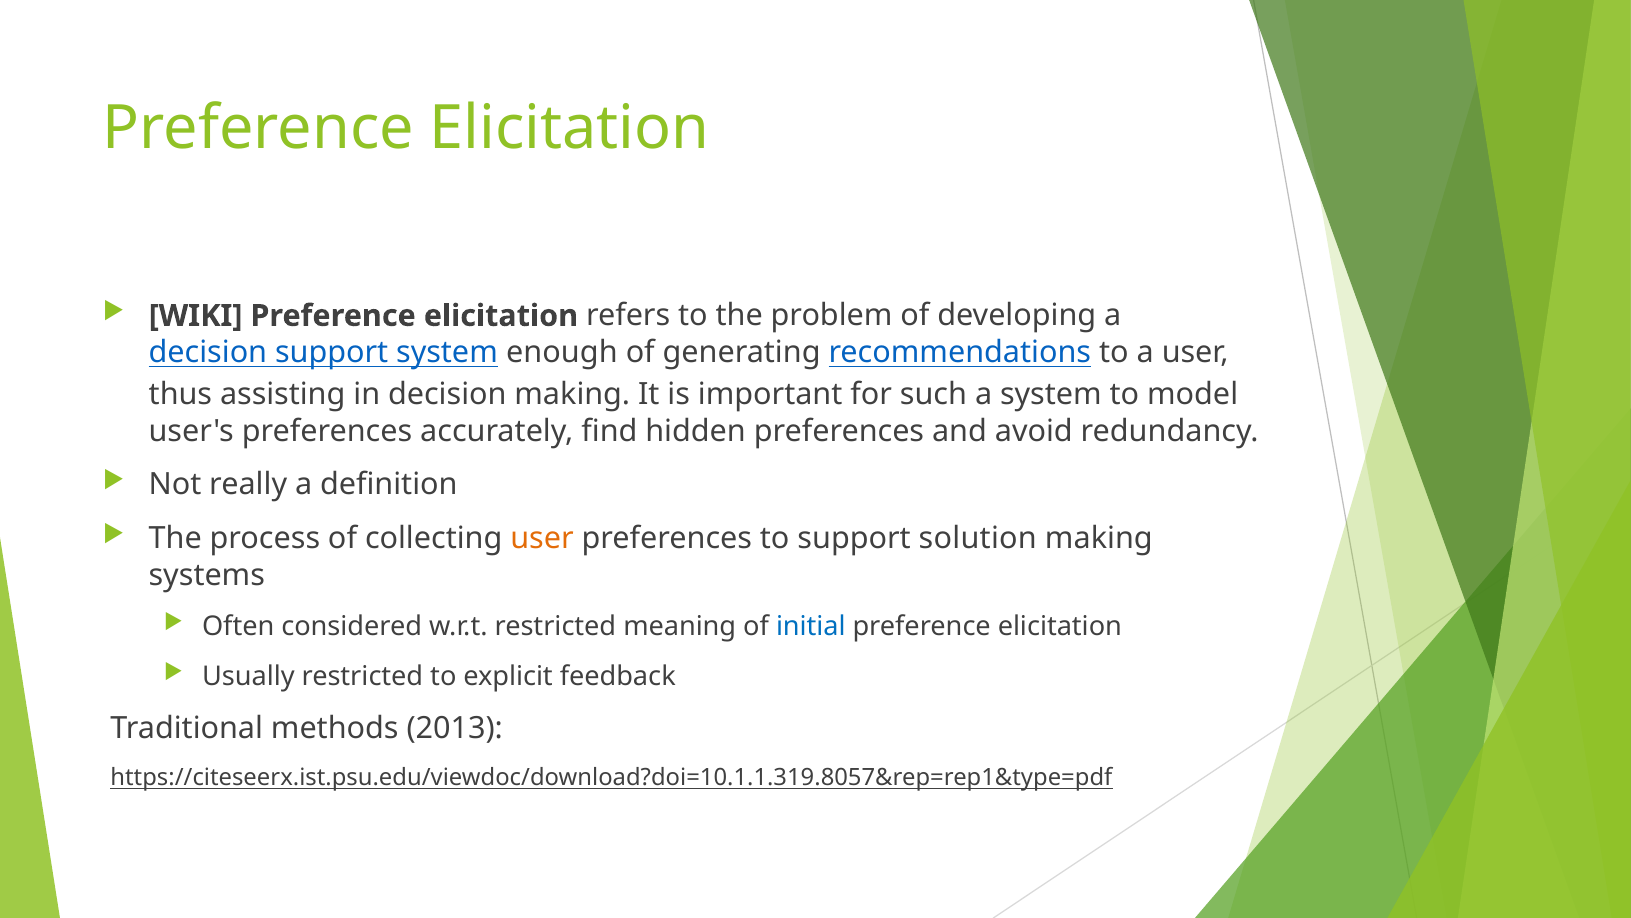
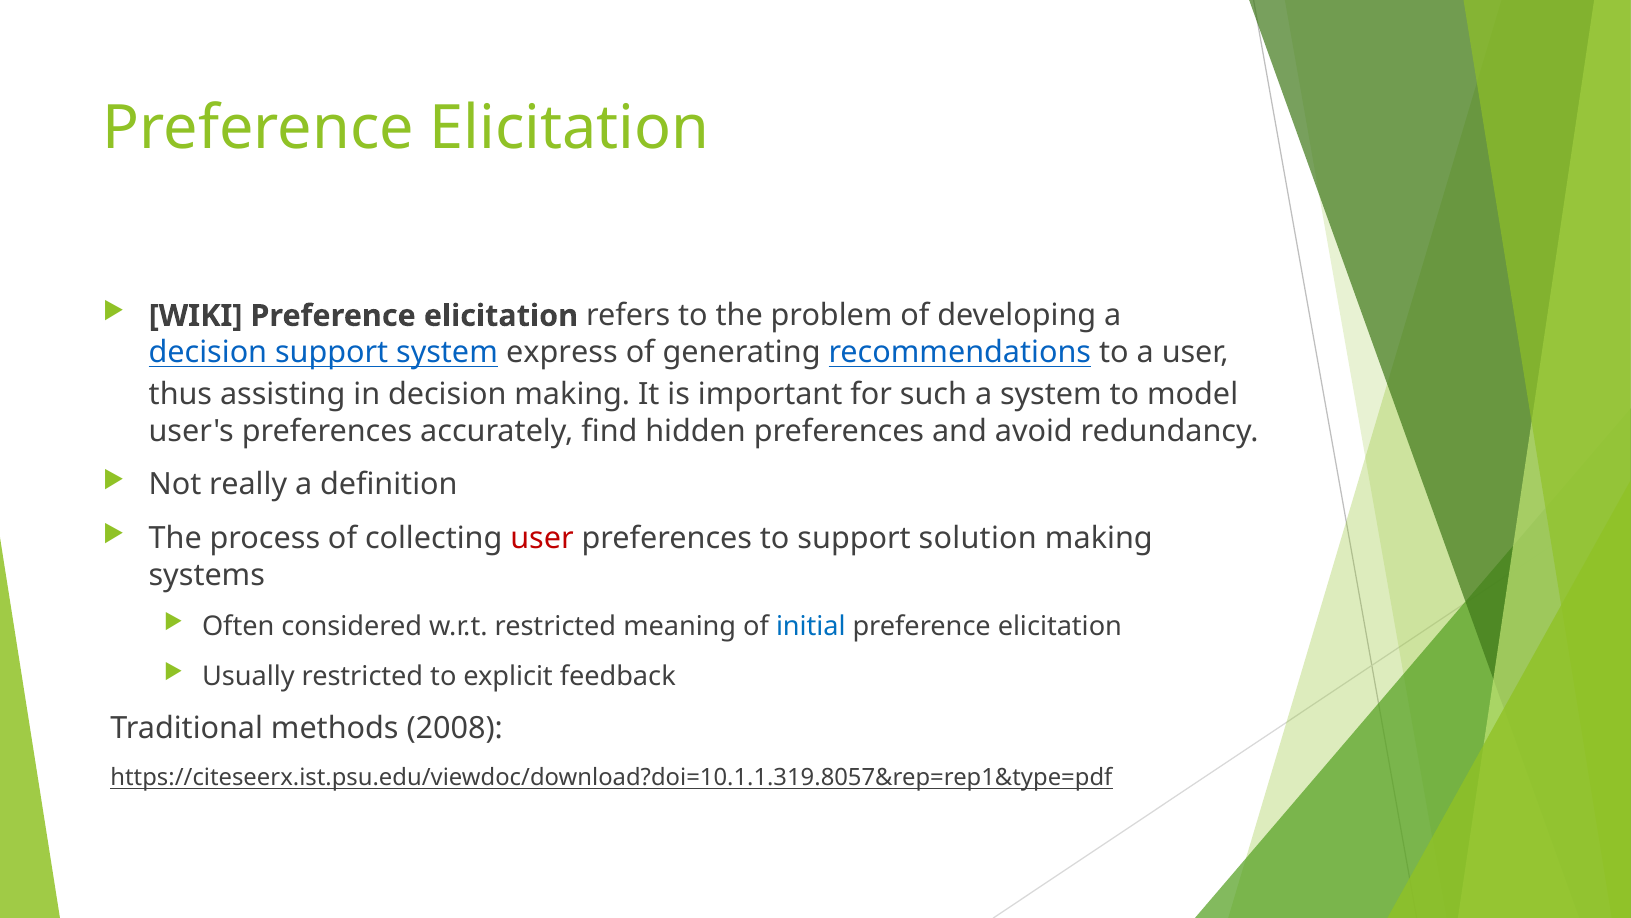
enough: enough -> express
user at (542, 538) colour: orange -> red
2013: 2013 -> 2008
